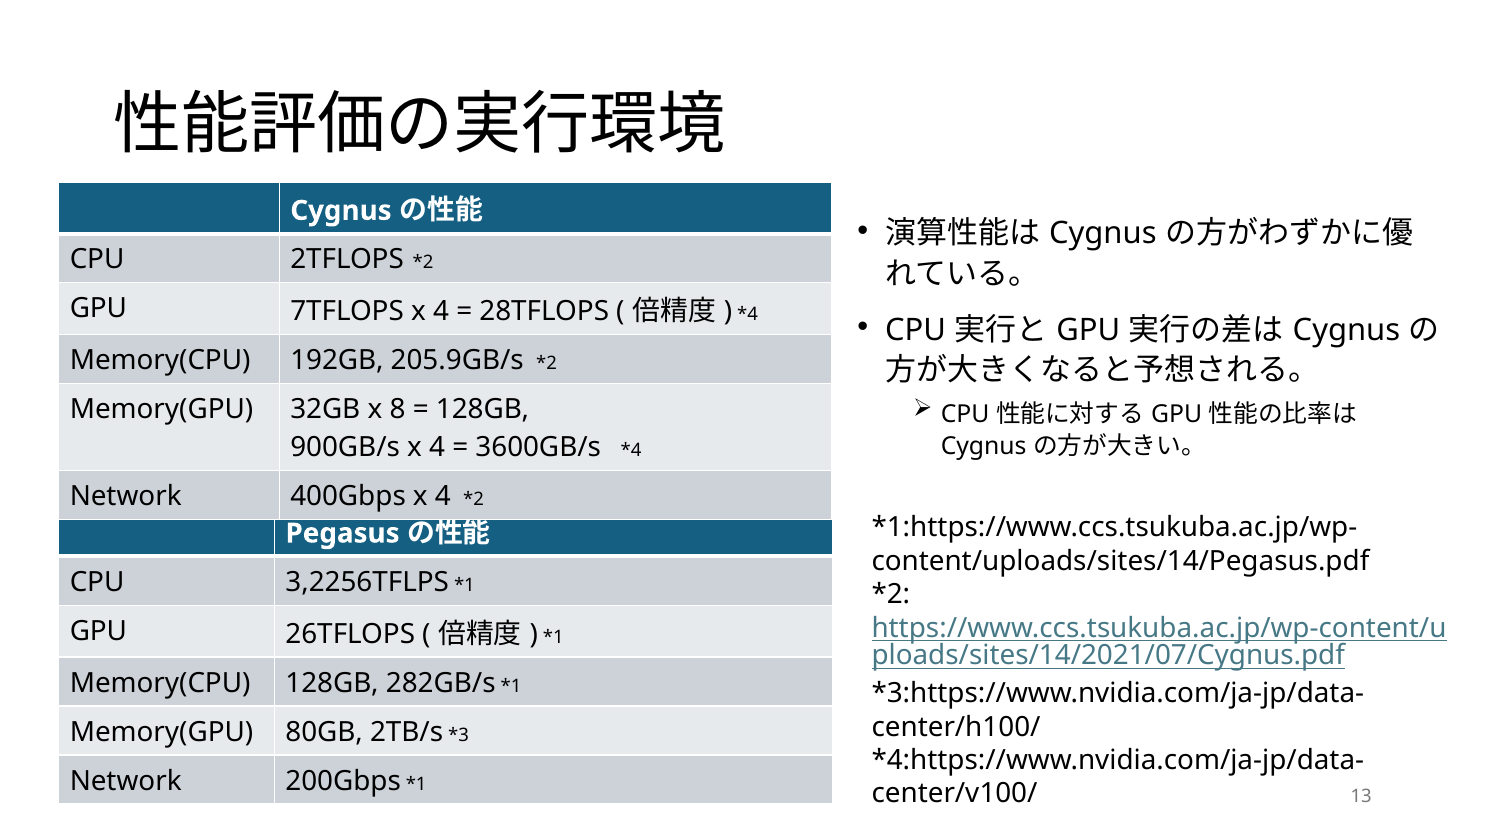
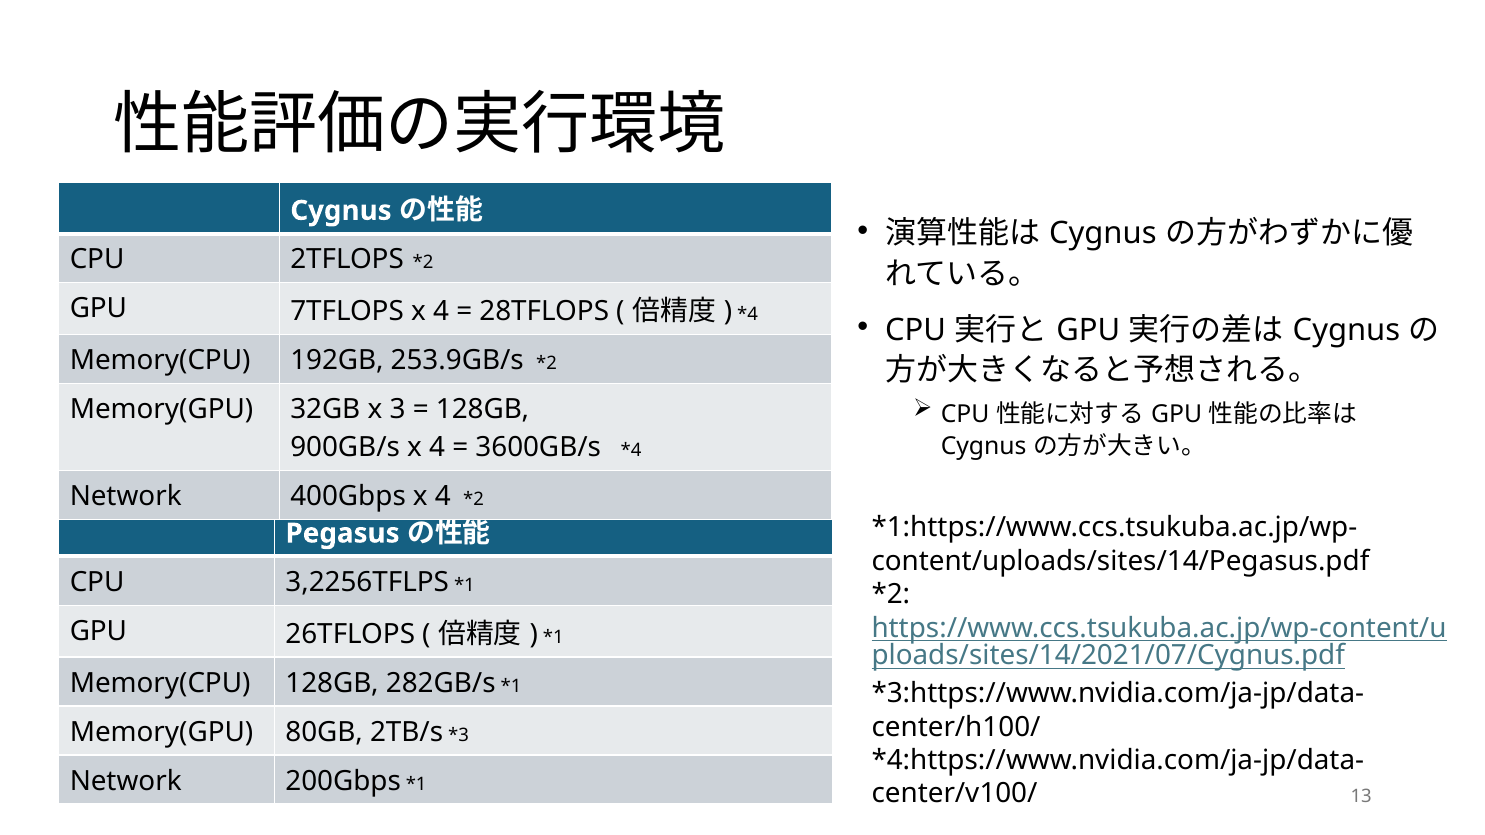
205.9GB/s: 205.9GB/s -> 253.9GB/s
8: 8 -> 3
